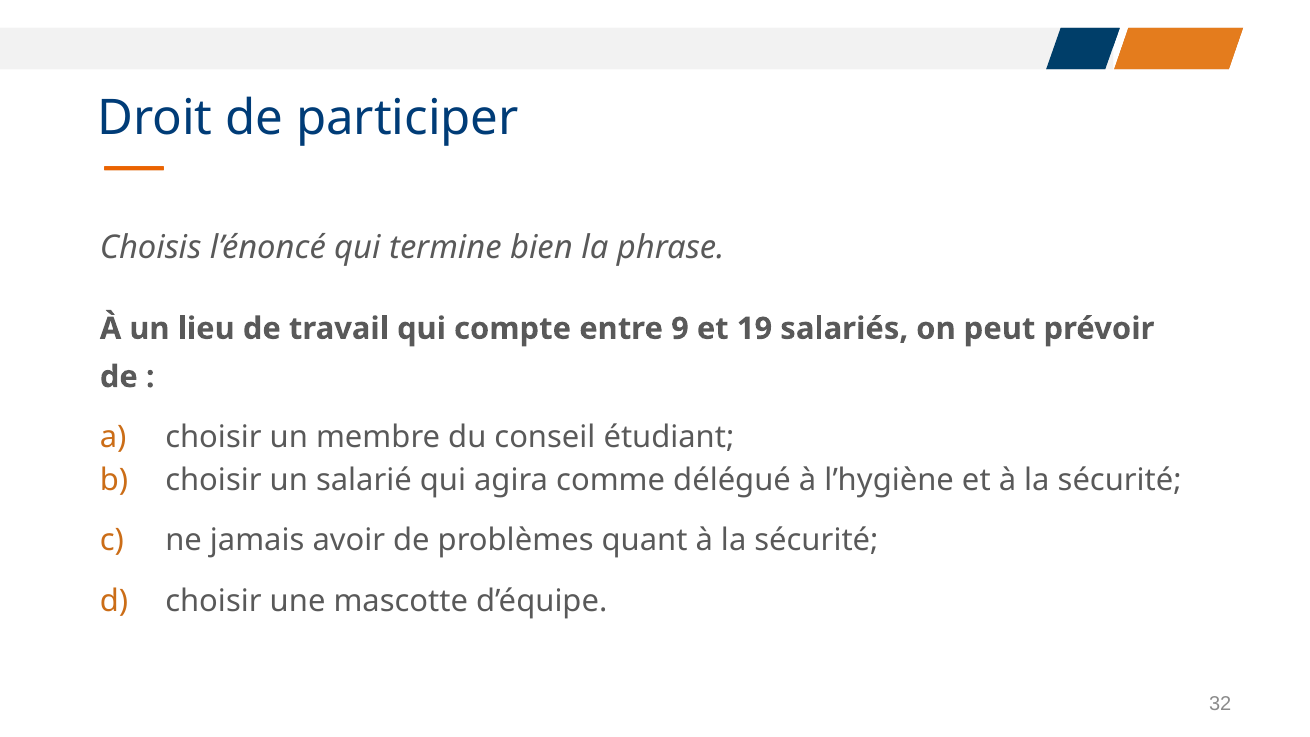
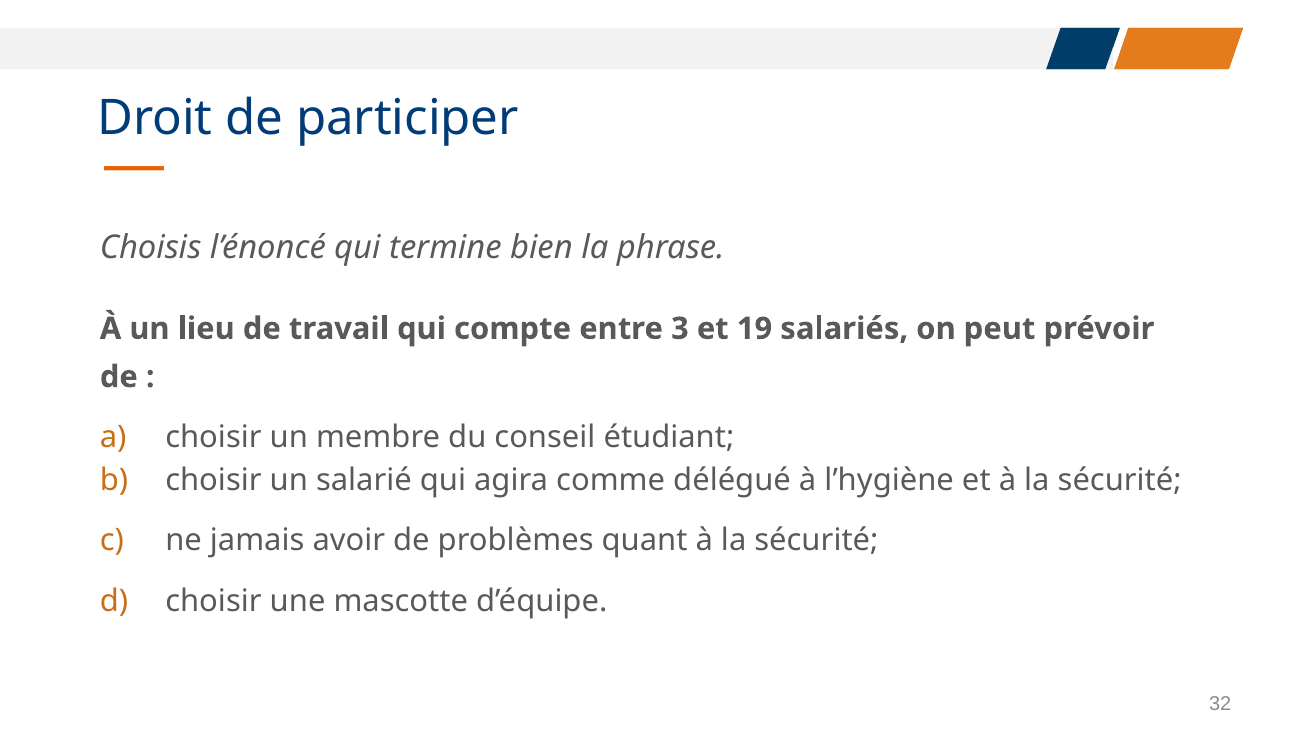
9: 9 -> 3
